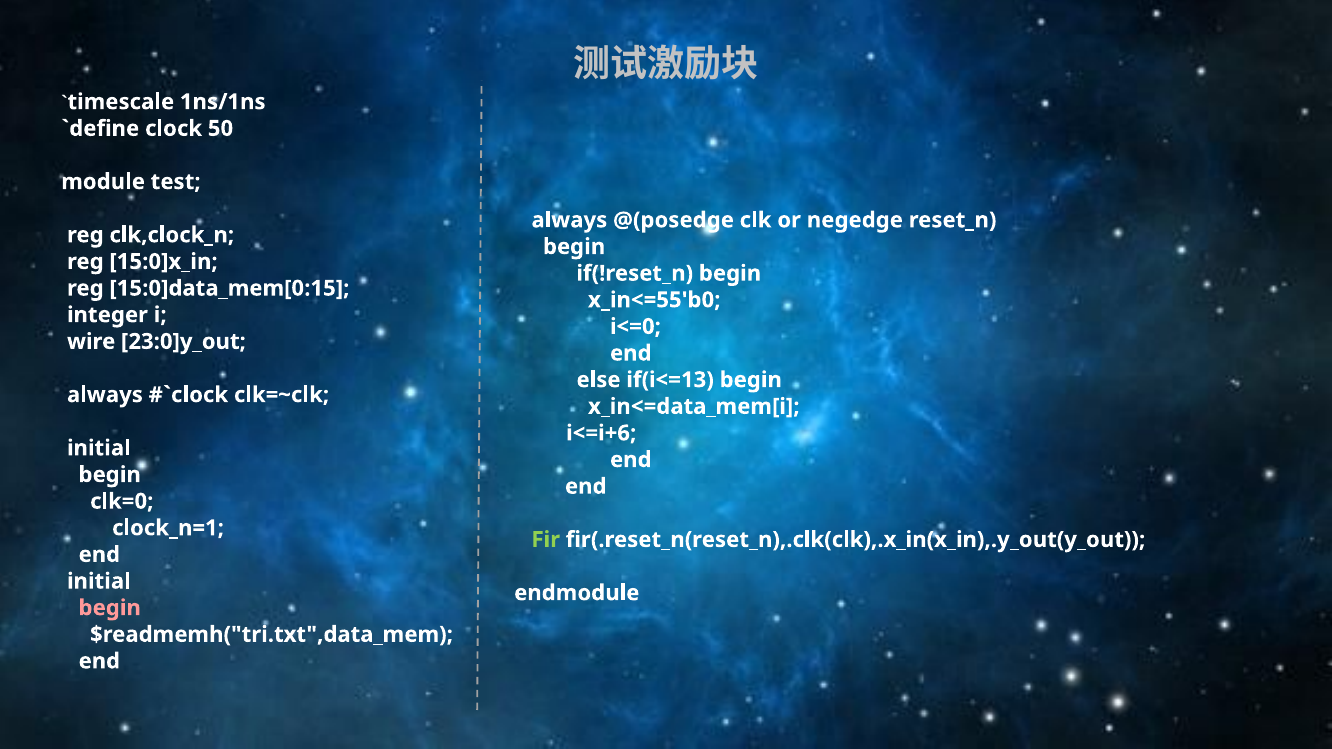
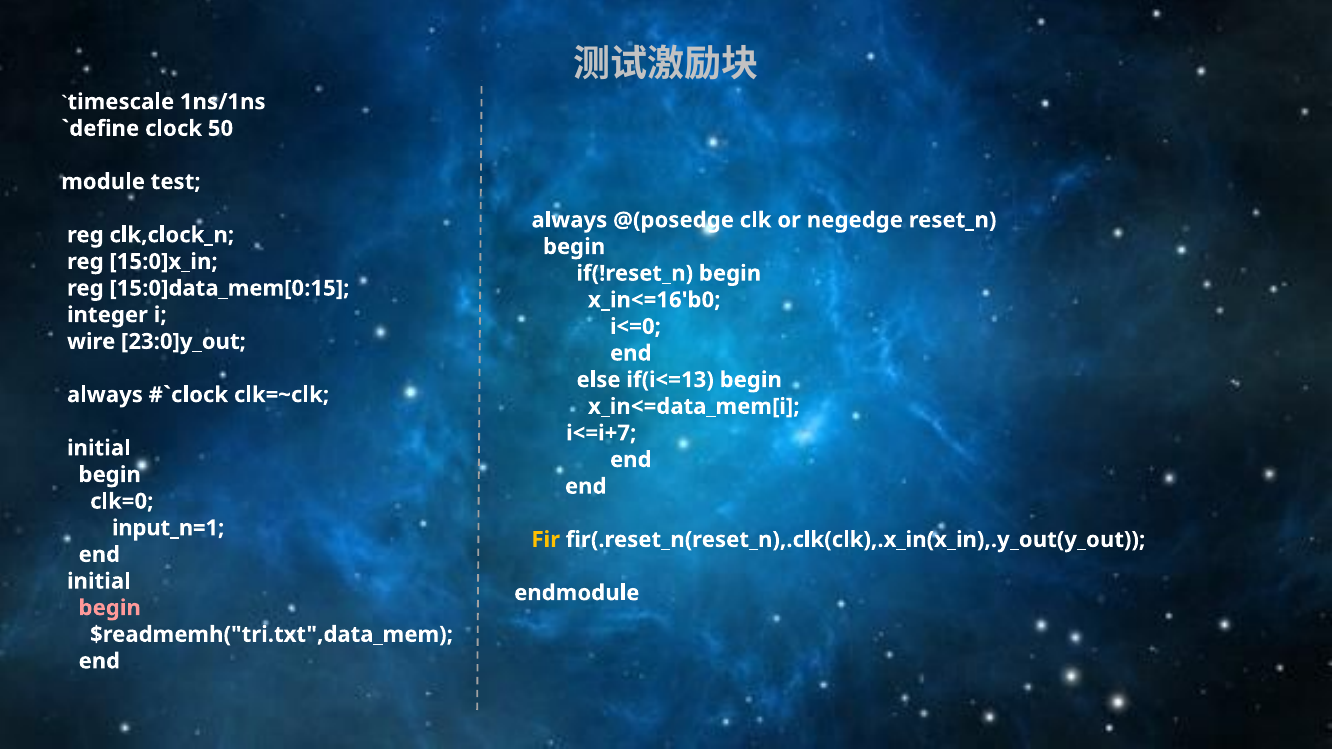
x_in<=55'b0: x_in<=55'b0 -> x_in<=16'b0
i<=i+6: i<=i+6 -> i<=i+7
clock_n=1: clock_n=1 -> input_n=1
Fir colour: light green -> yellow
